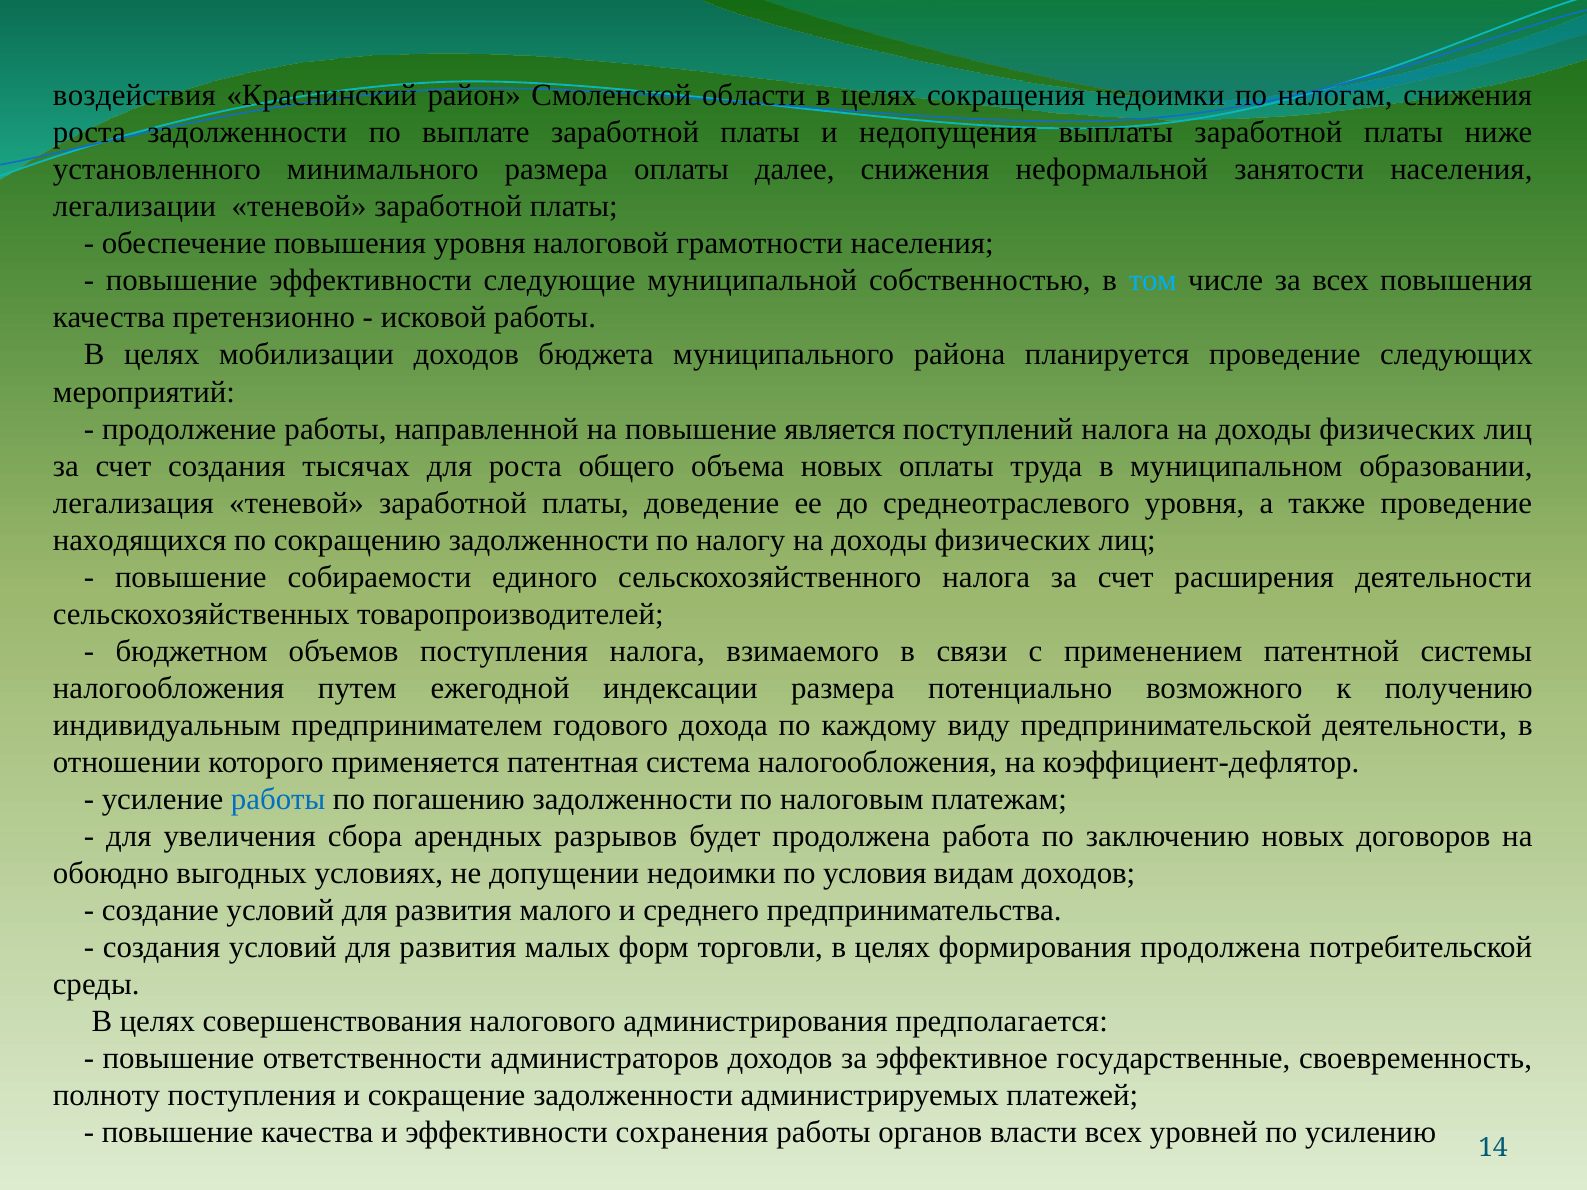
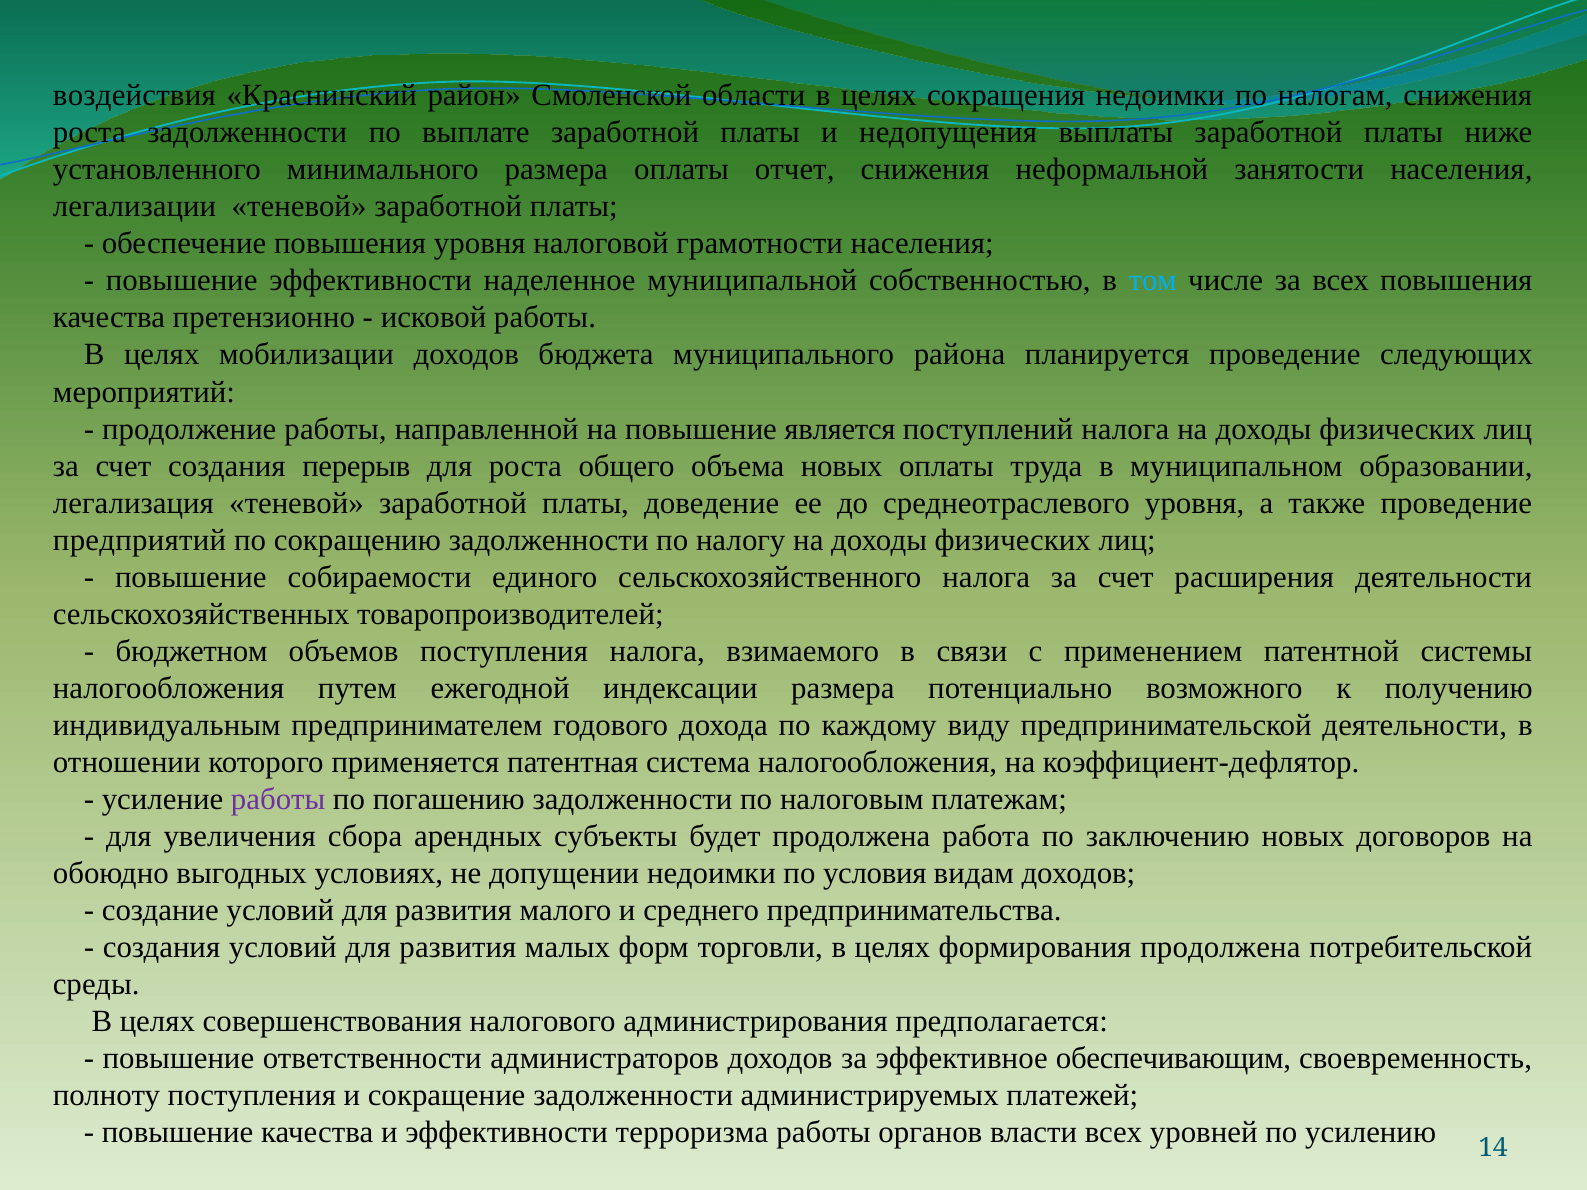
далее: далее -> отчет
следующие: следующие -> наделенное
тысячах: тысячах -> перерыв
находящихся: находящихся -> предприятий
работы at (278, 799) colour: blue -> purple
разрывов: разрывов -> субъекты
государственные: государственные -> обеспечивающим
сохранения: сохранения -> терроризма
